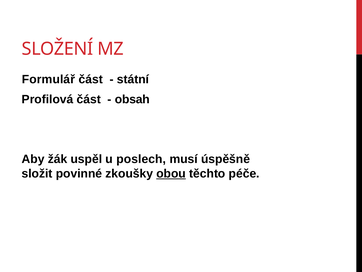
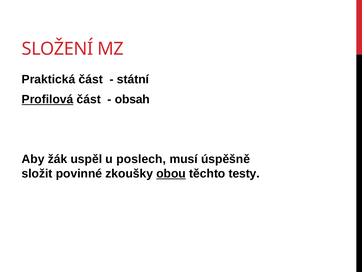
Formulář: Formulář -> Praktická
Profilová underline: none -> present
péče: péče -> testy
